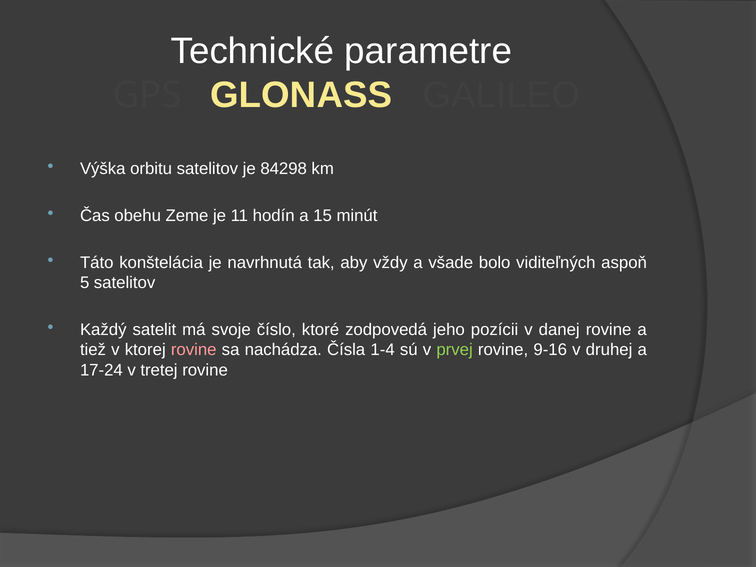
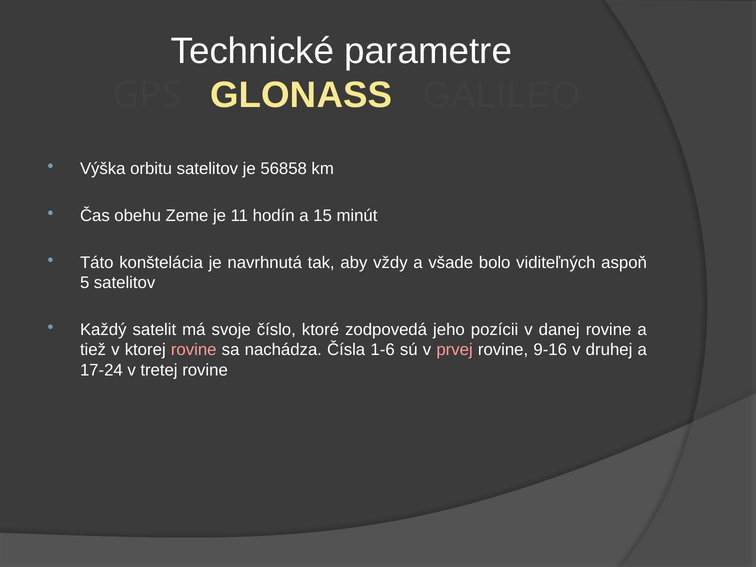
84298: 84298 -> 56858
1-4: 1-4 -> 1-6
prvej colour: light green -> pink
